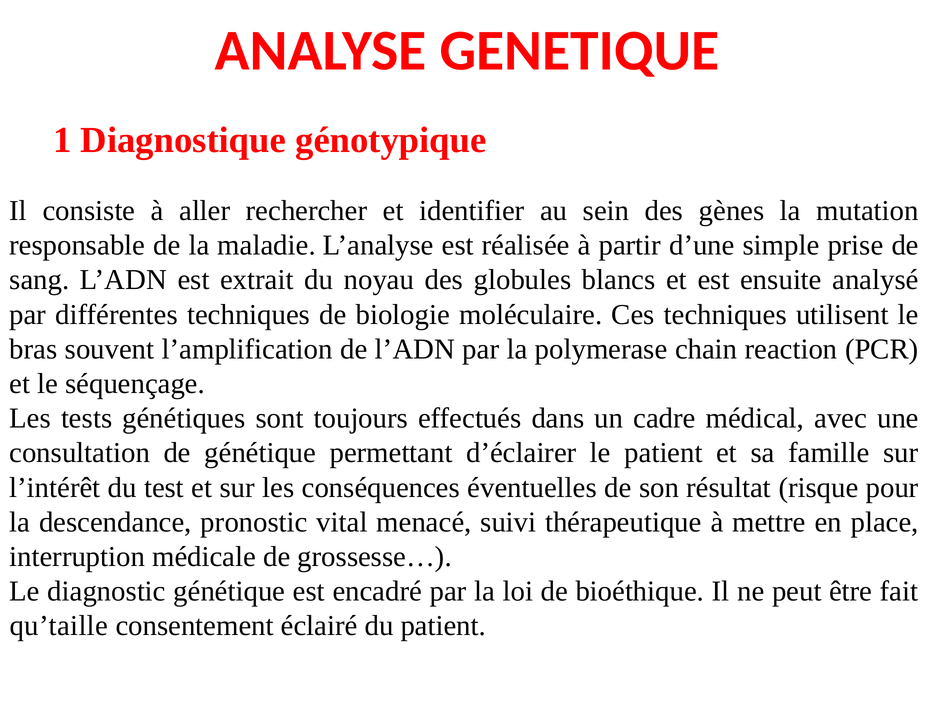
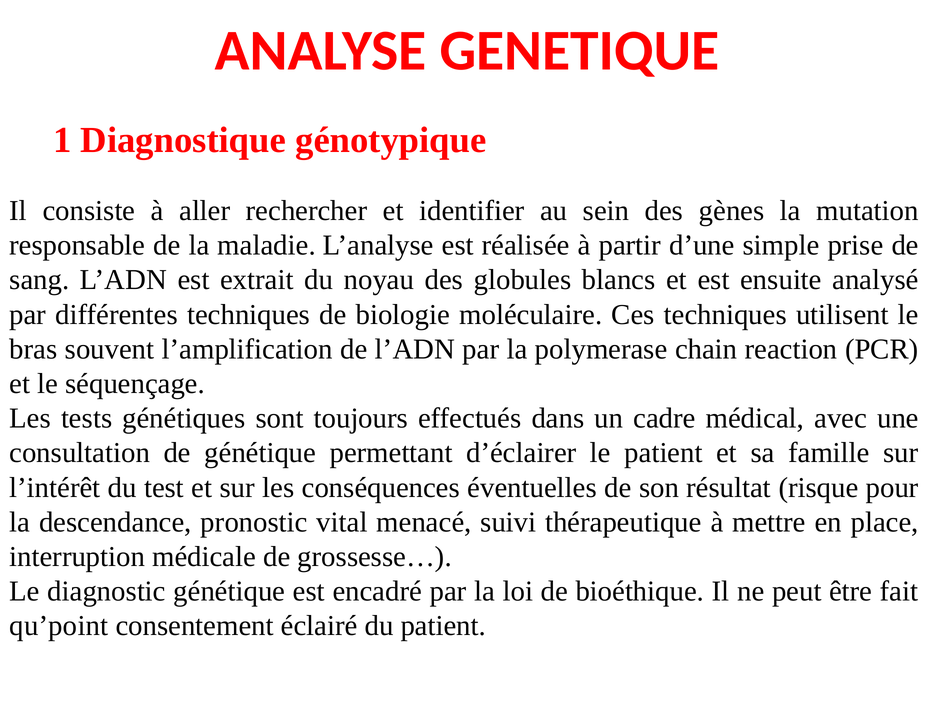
qu’taille: qu’taille -> qu’point
